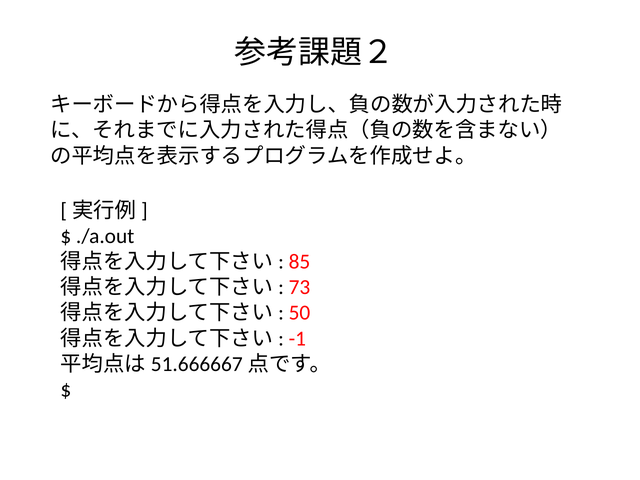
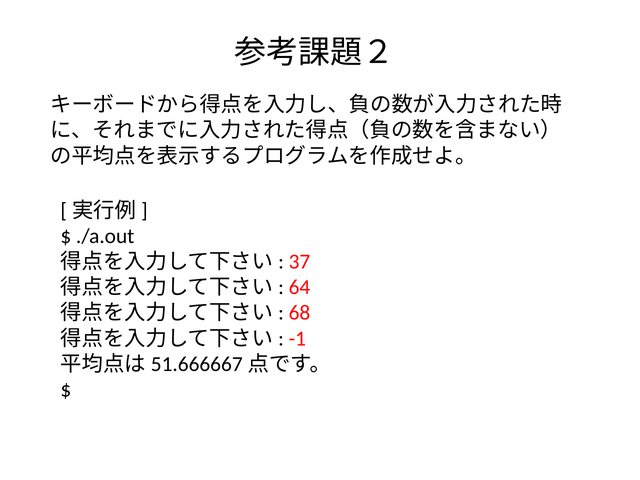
85: 85 -> 37
73: 73 -> 64
50: 50 -> 68
